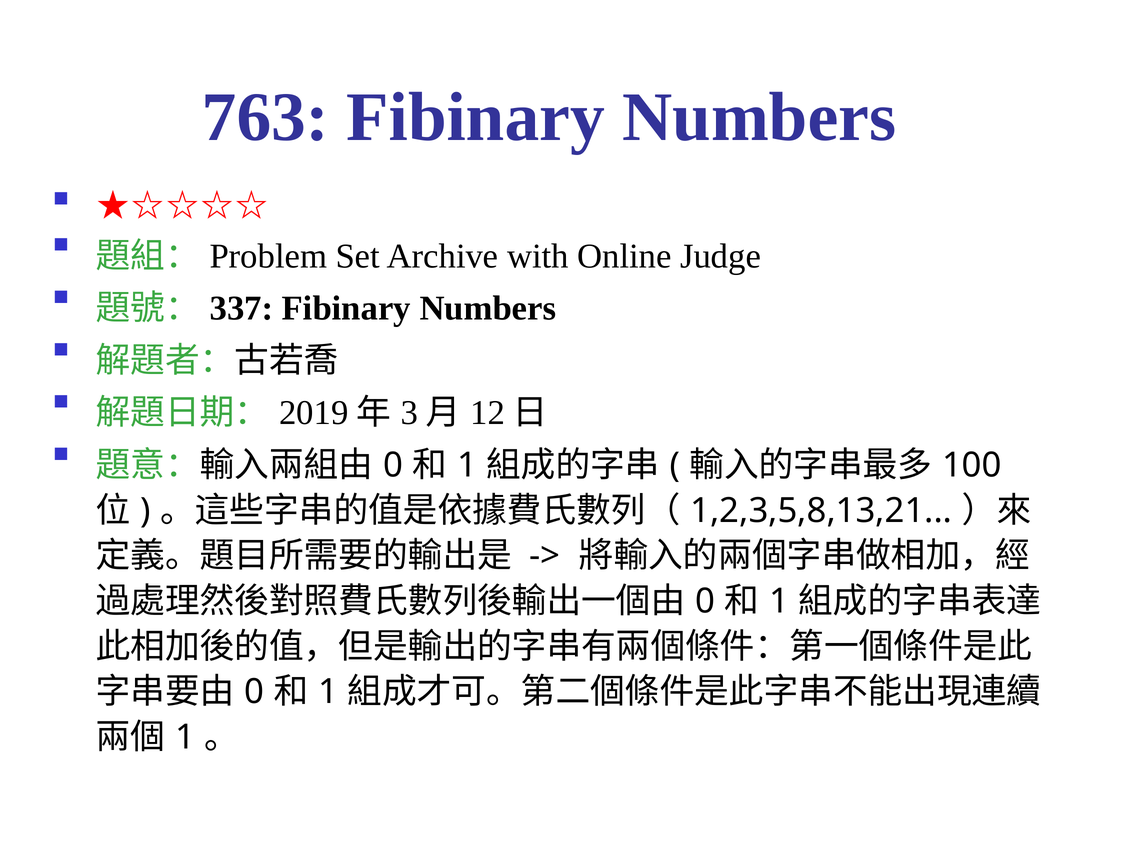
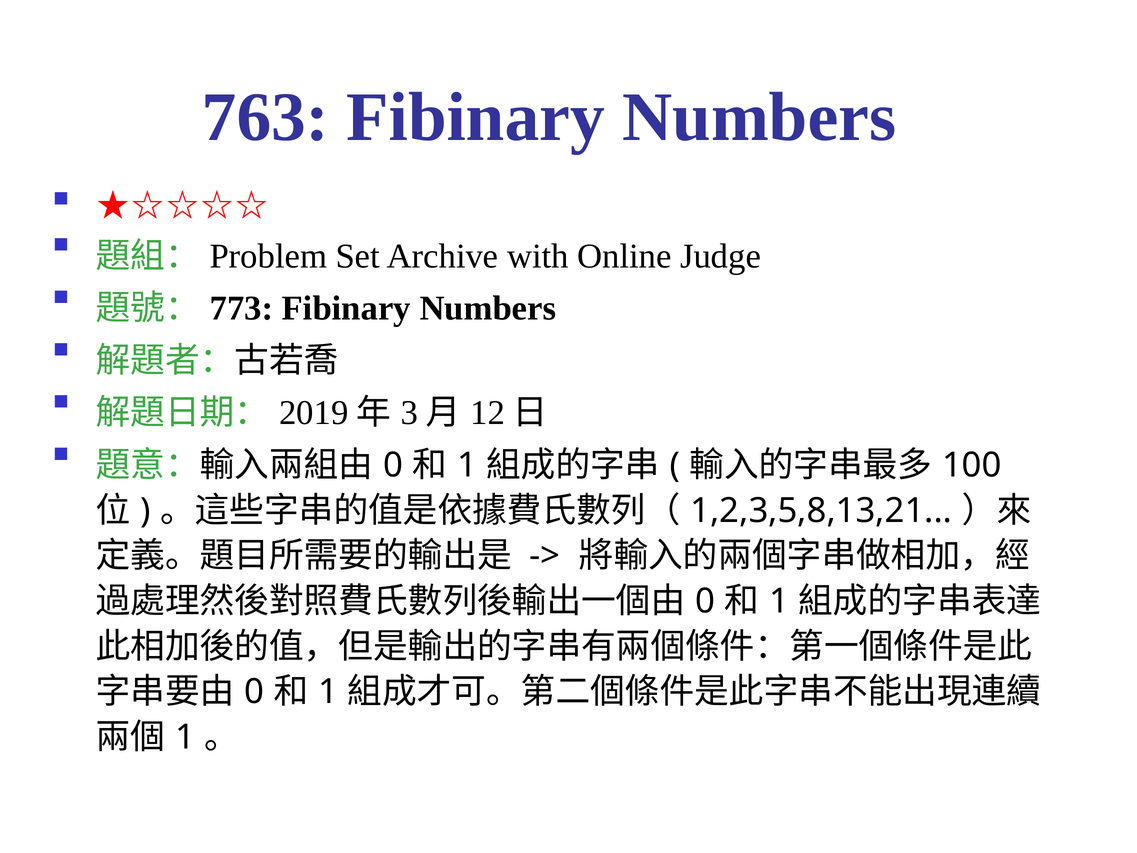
337: 337 -> 773
